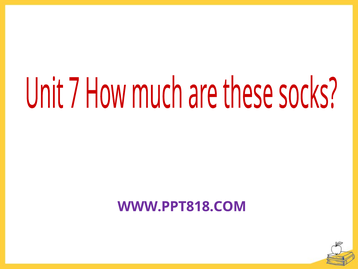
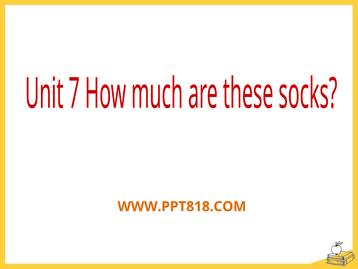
WWW.PPT818.COM colour: purple -> orange
